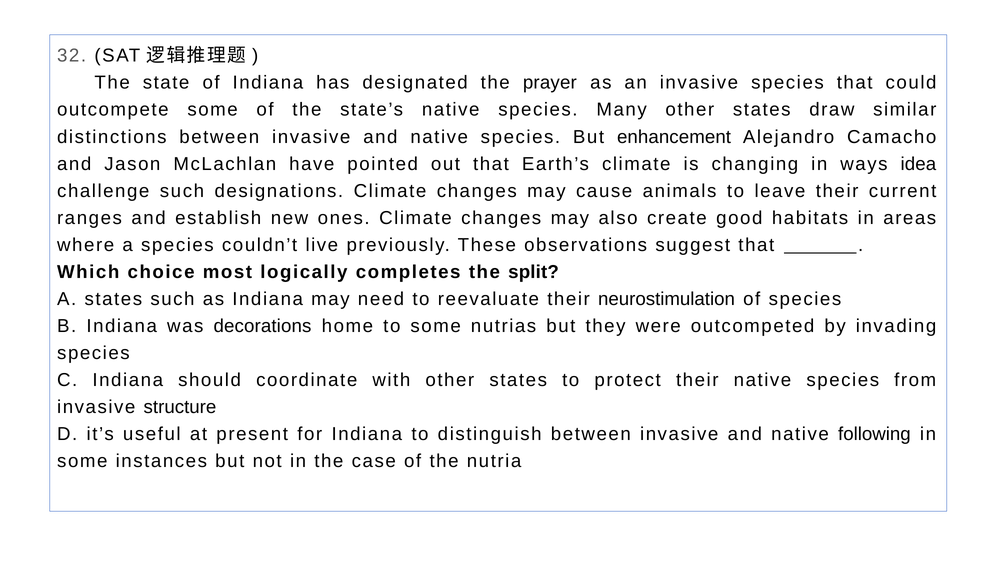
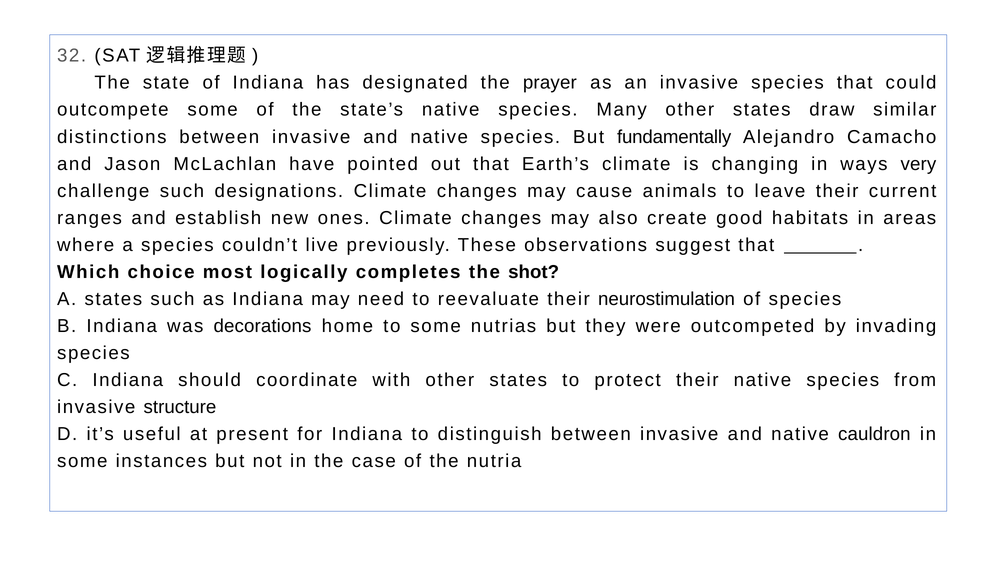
enhancement: enhancement -> fundamentally
idea: idea -> very
split: split -> shot
following: following -> cauldron
